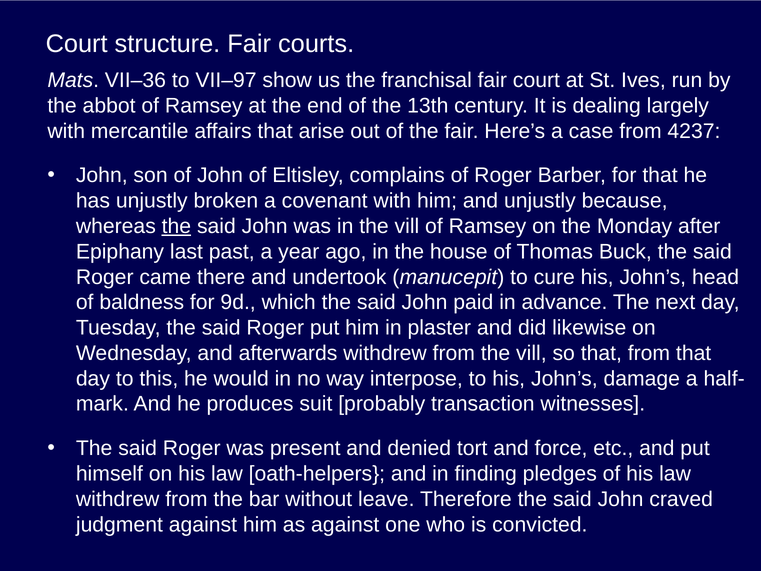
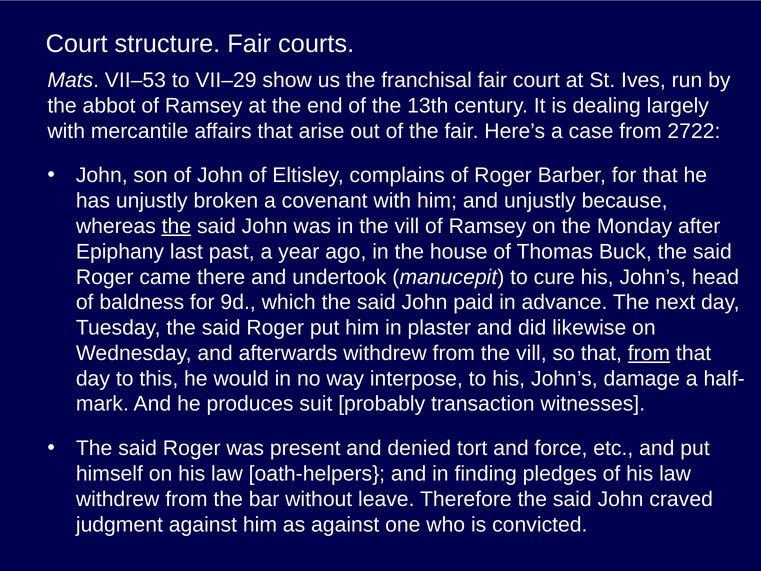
VII–36: VII–36 -> VII–53
VII–97: VII–97 -> VII–29
4237: 4237 -> 2722
from at (649, 353) underline: none -> present
